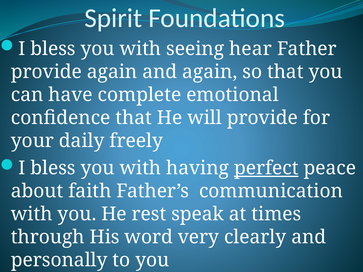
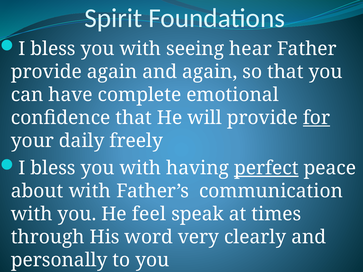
for underline: none -> present
about faith: faith -> with
rest: rest -> feel
